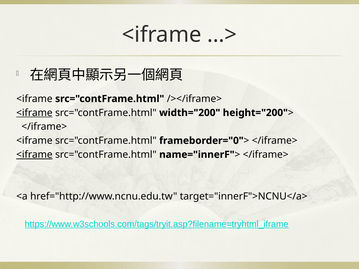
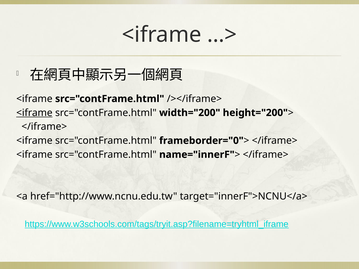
<iframe at (34, 155) underline: present -> none
